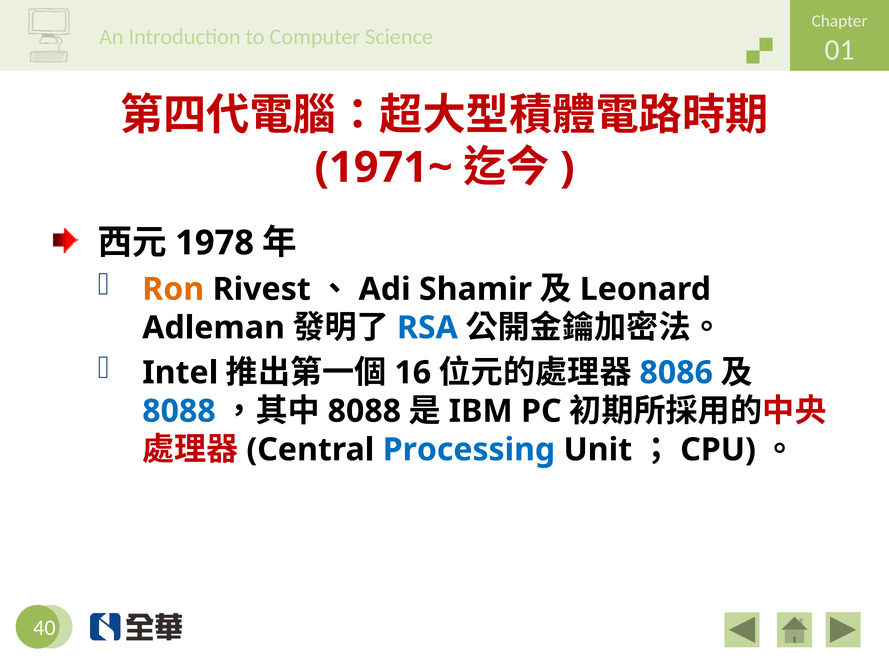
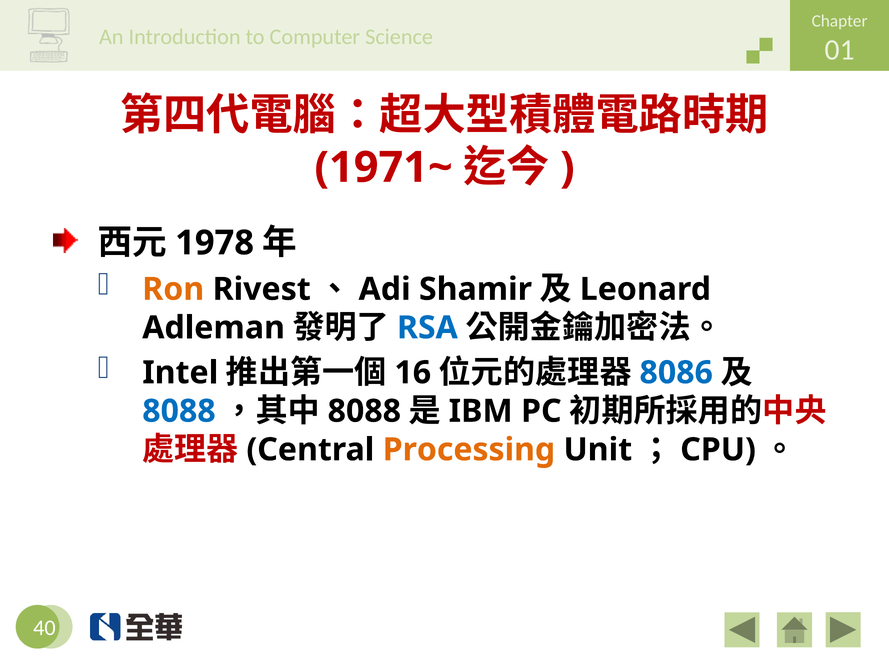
Processing colour: blue -> orange
